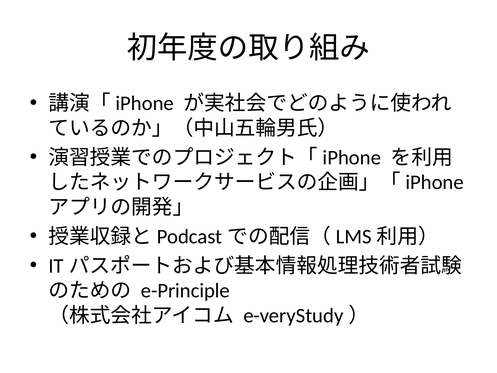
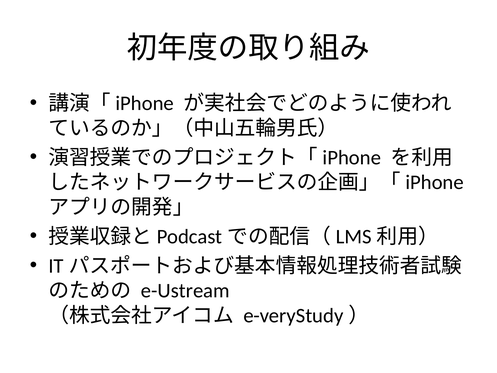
e-Principle: e-Principle -> e-Ustream
